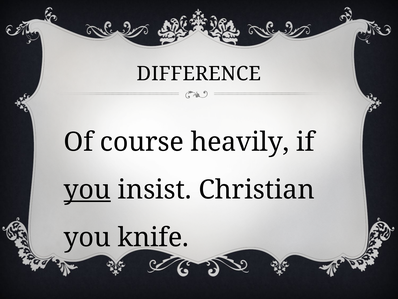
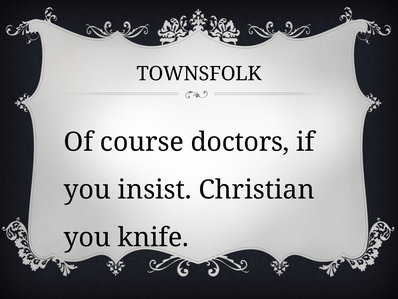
DIFFERENCE: DIFFERENCE -> TOWNSFOLK
heavily: heavily -> doctors
you at (87, 190) underline: present -> none
